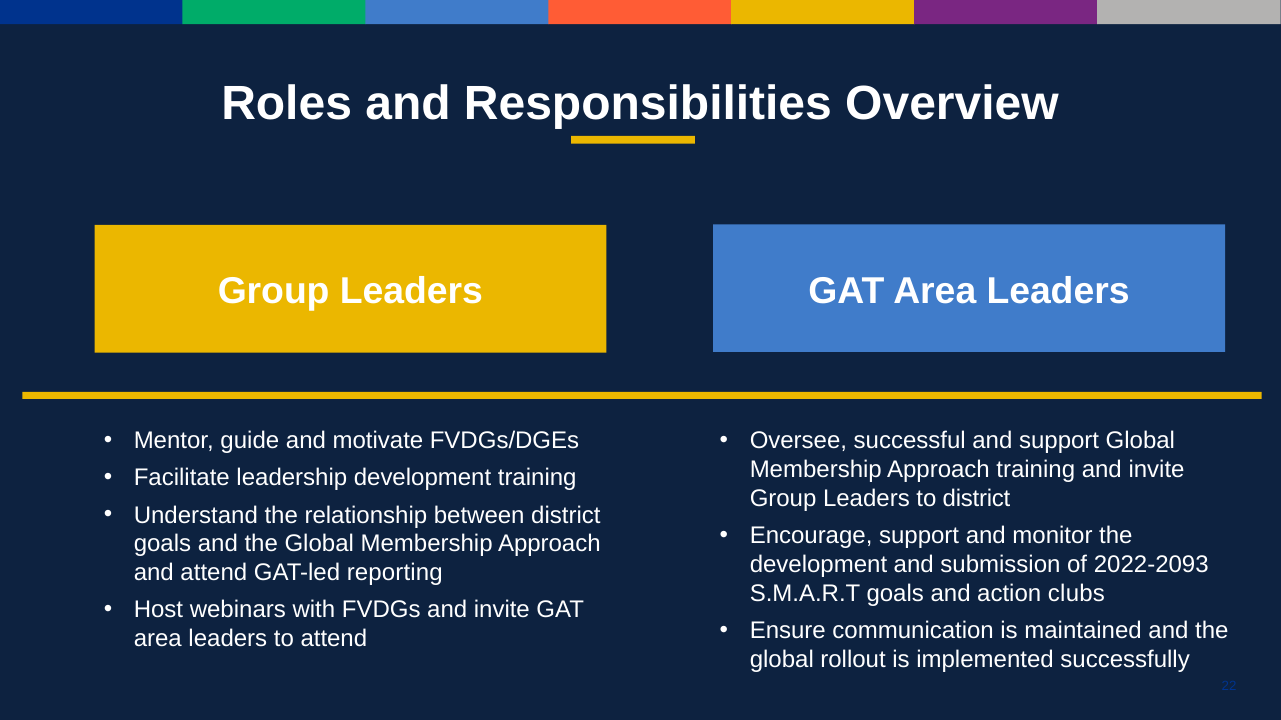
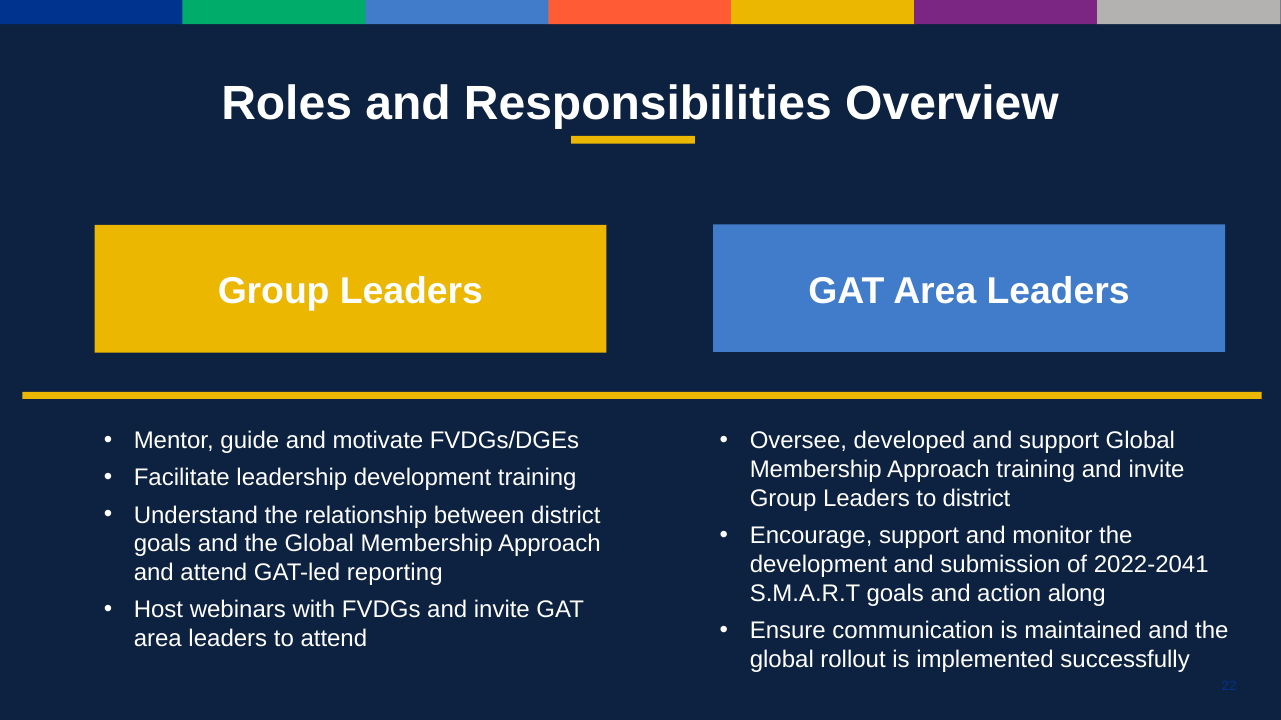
successful: successful -> developed
2022-2093: 2022-2093 -> 2022-2041
clubs: clubs -> along
